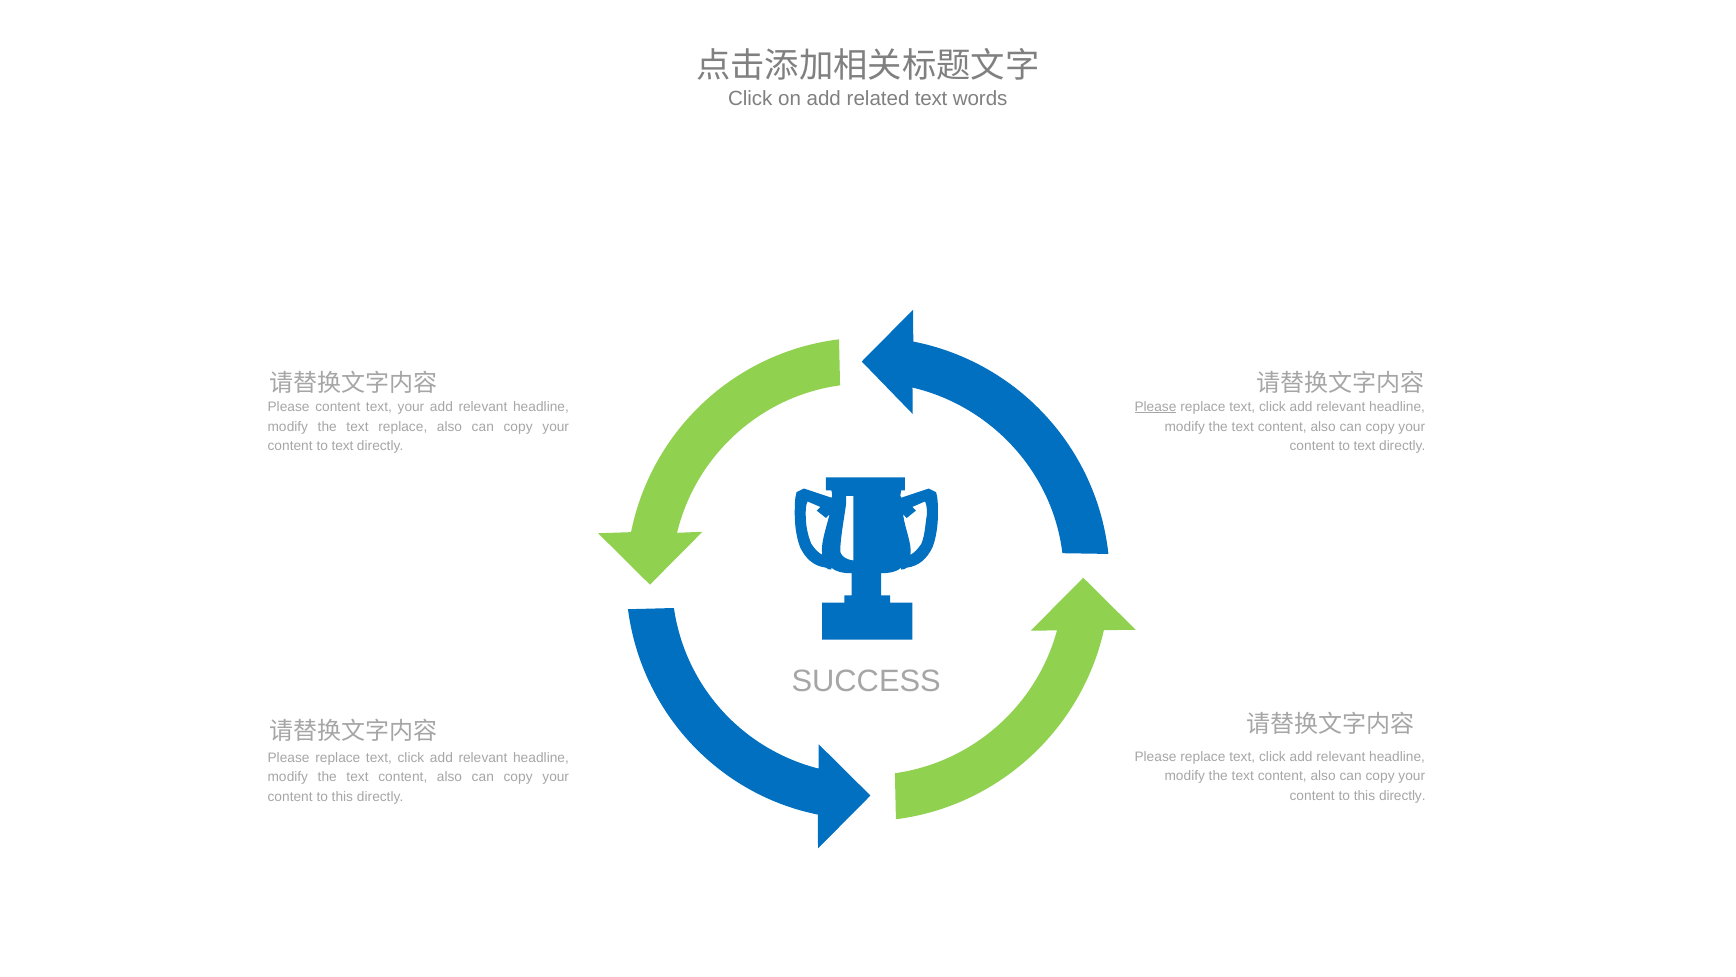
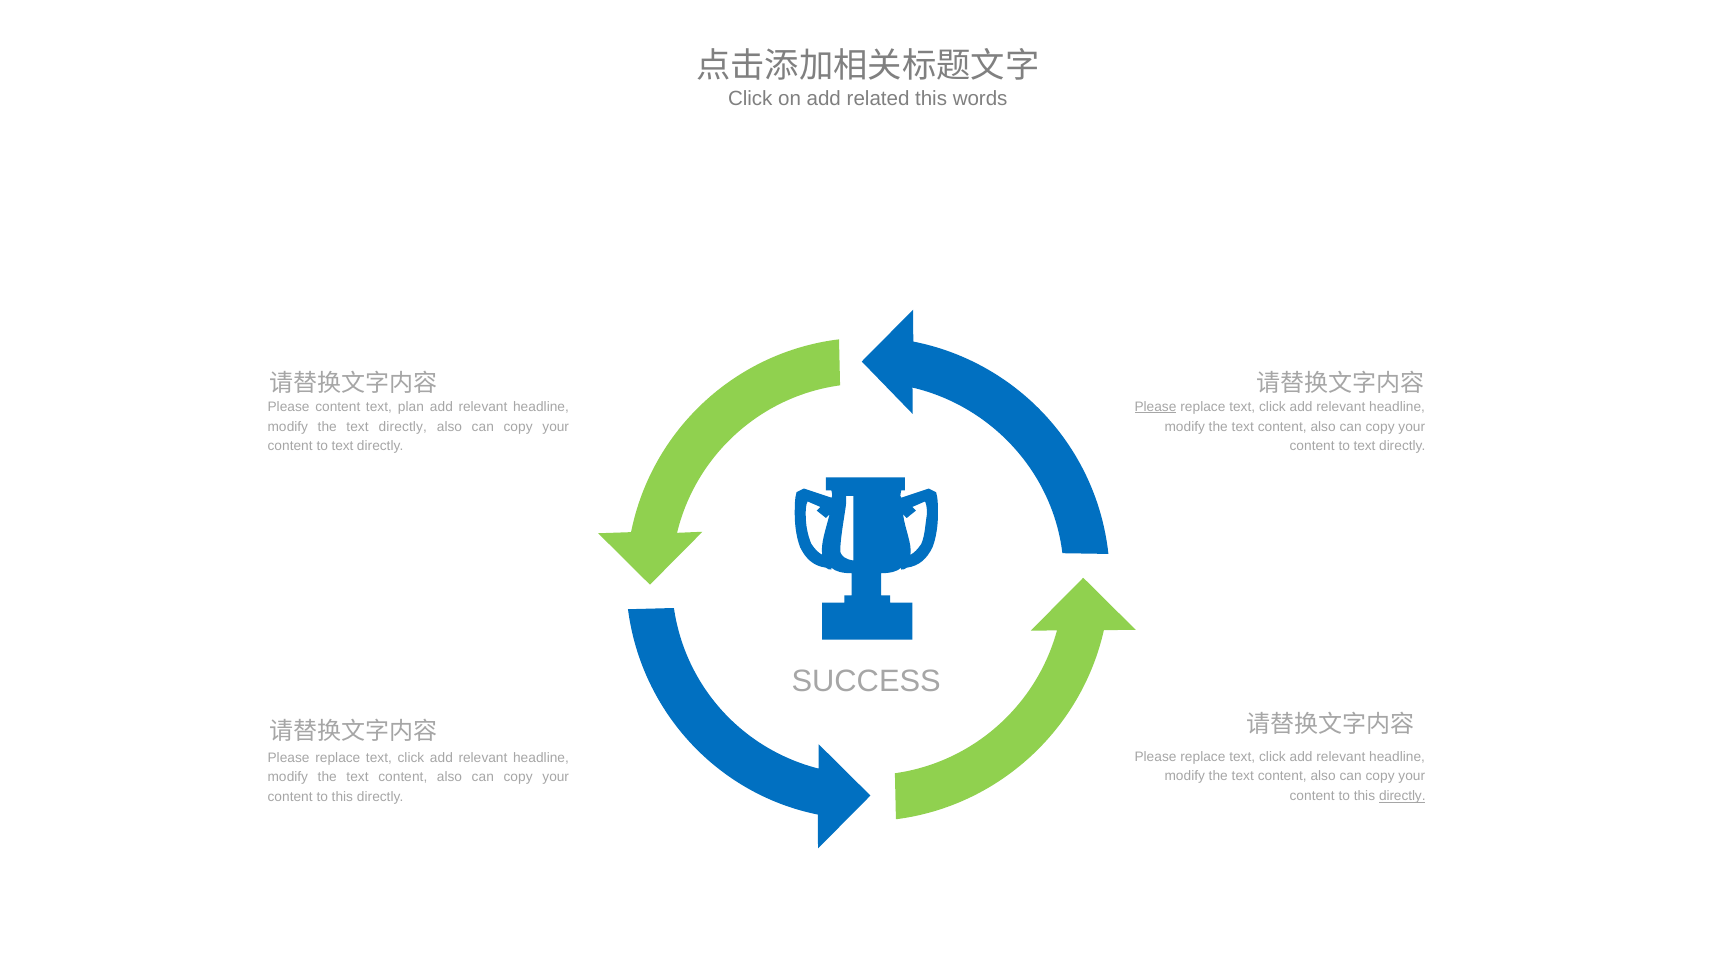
related text: text -> this
text your: your -> plan
the text replace: replace -> directly
directly at (1402, 796) underline: none -> present
